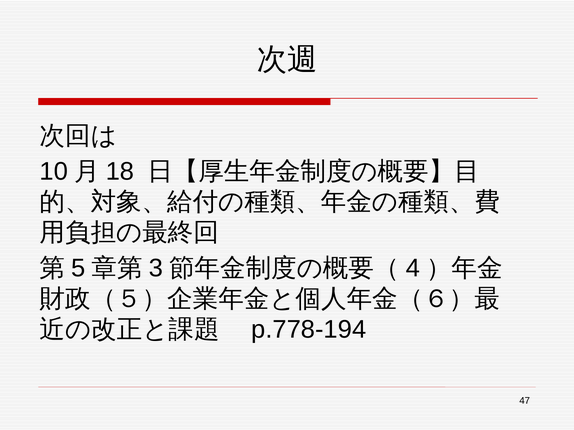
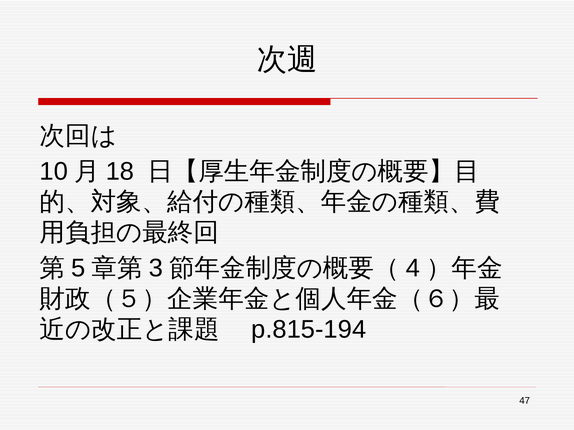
p.778-194: p.778-194 -> p.815-194
